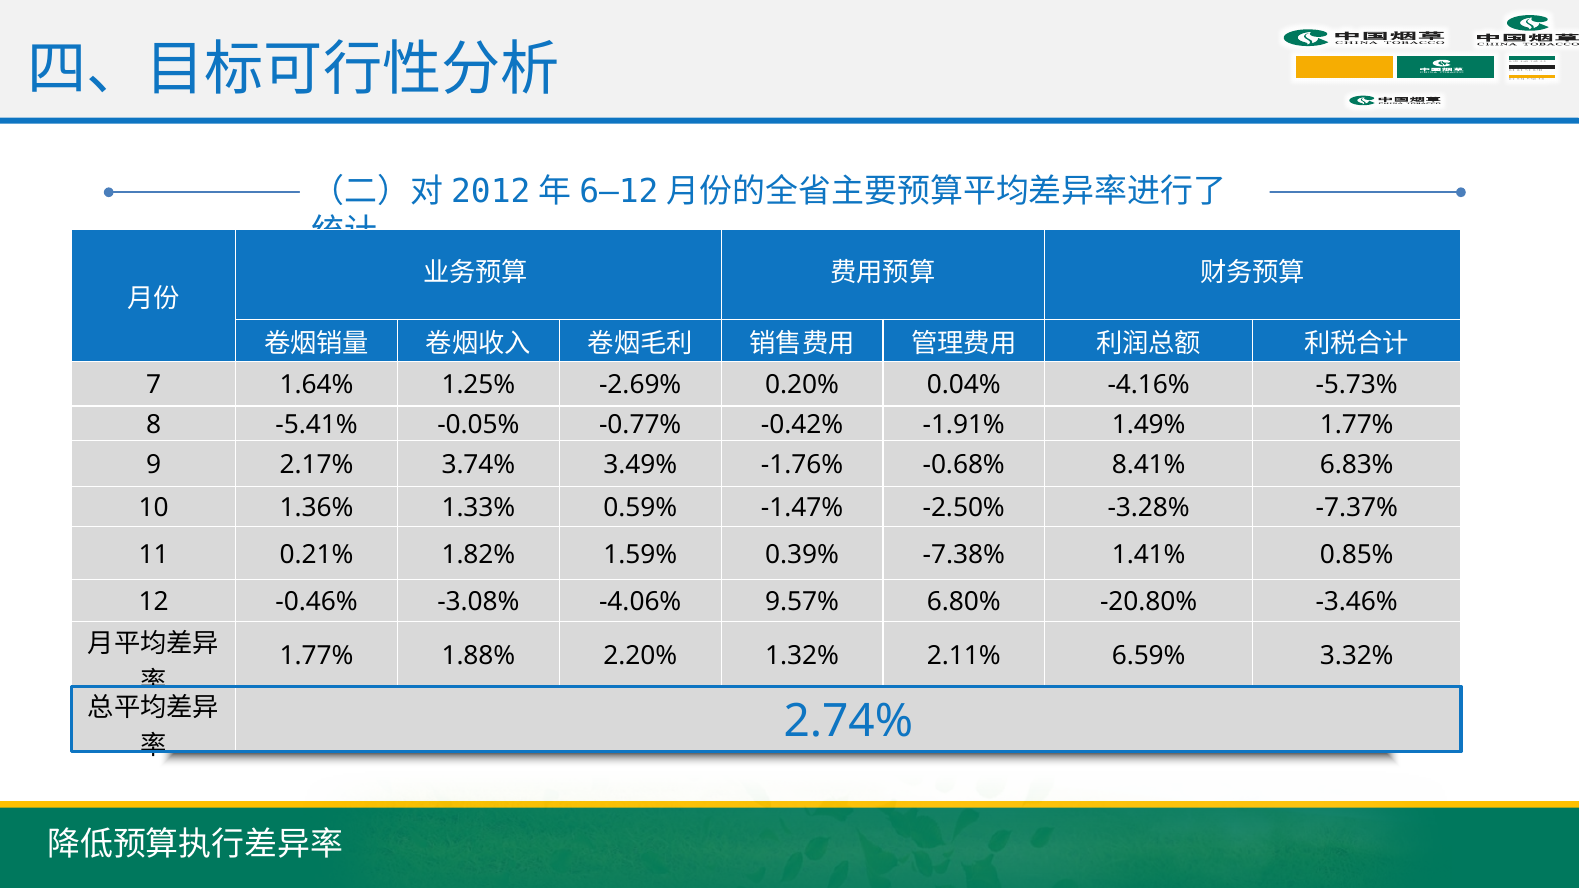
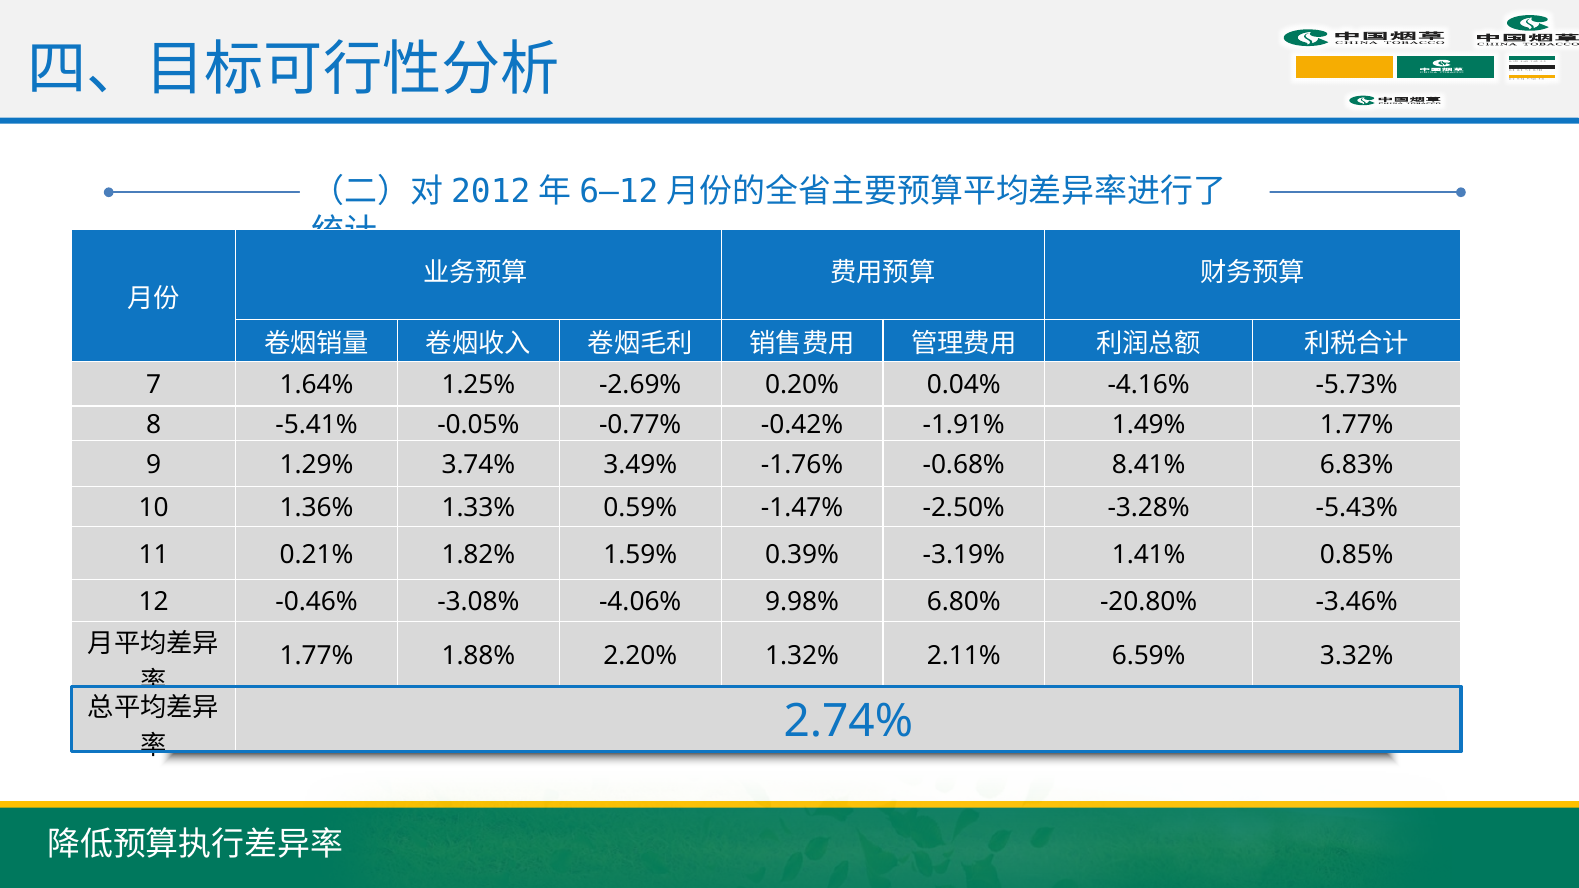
2.17%: 2.17% -> 1.29%
-7.37%: -7.37% -> -5.43%
-7.38%: -7.38% -> -3.19%
9.57%: 9.57% -> 9.98%
